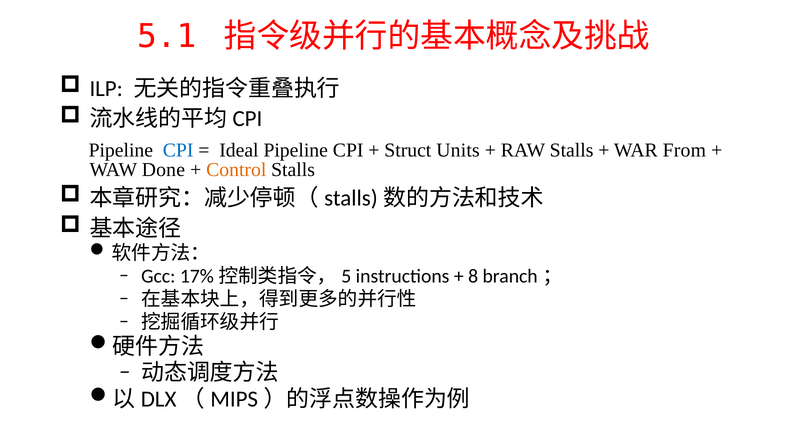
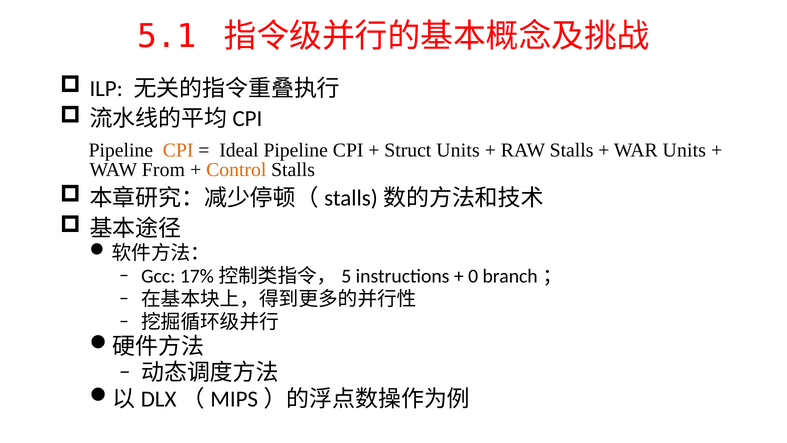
CPI at (178, 150) colour: blue -> orange
WAR From: From -> Units
Done: Done -> From
8: 8 -> 0
